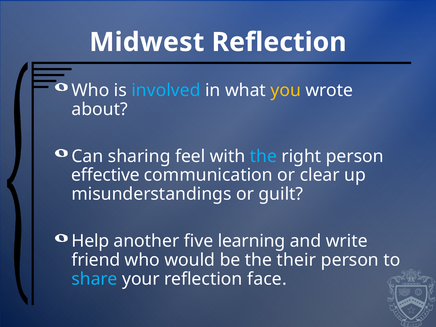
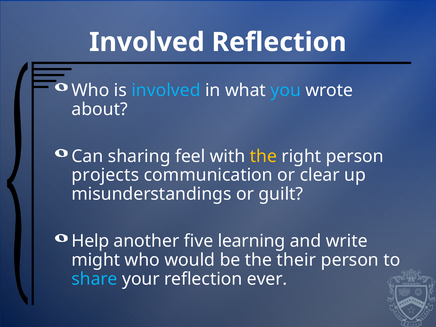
Midwest at (147, 42): Midwest -> Involved
you colour: yellow -> light blue
the at (263, 156) colour: light blue -> yellow
effective: effective -> projects
friend: friend -> might
face: face -> ever
